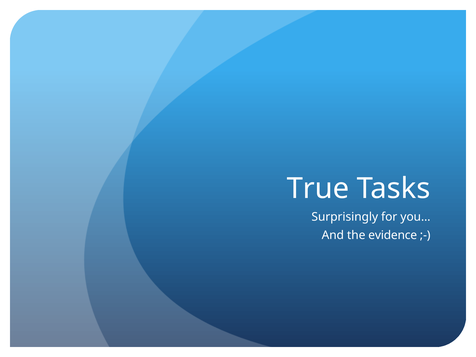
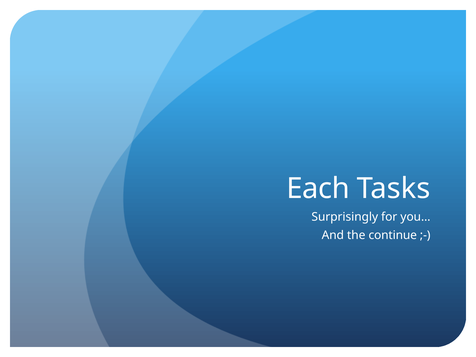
True: True -> Each
evidence: evidence -> continue
